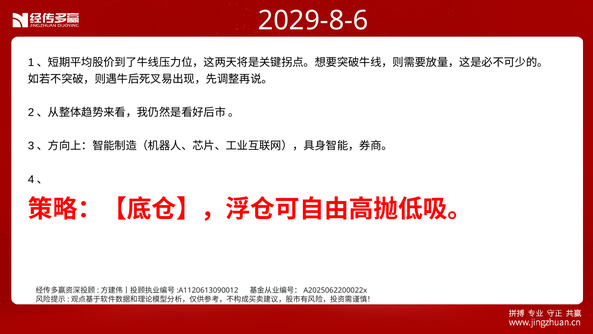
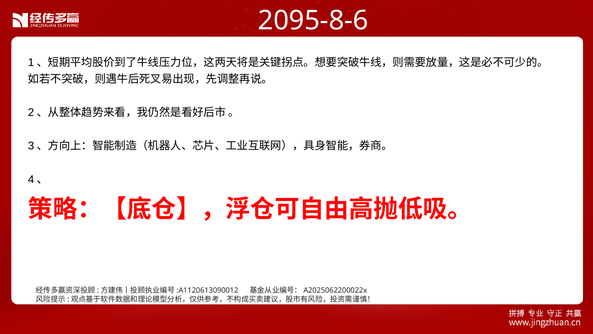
2029-8-6: 2029-8-6 -> 2095-8-6
